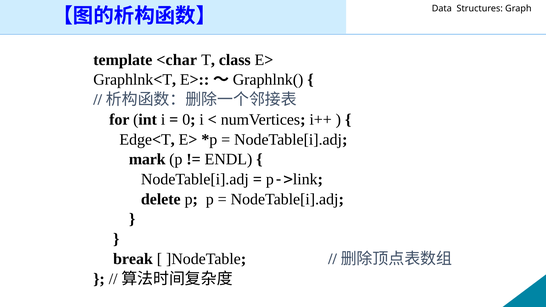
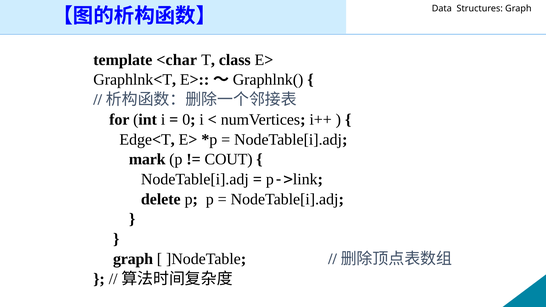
ENDL: ENDL -> COUT
break at (133, 259): break -> graph
